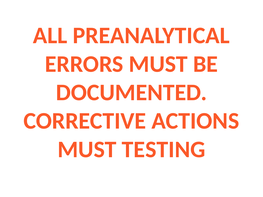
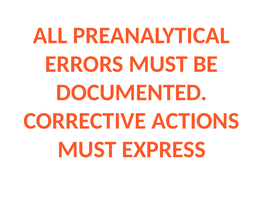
TESTING: TESTING -> EXPRESS
